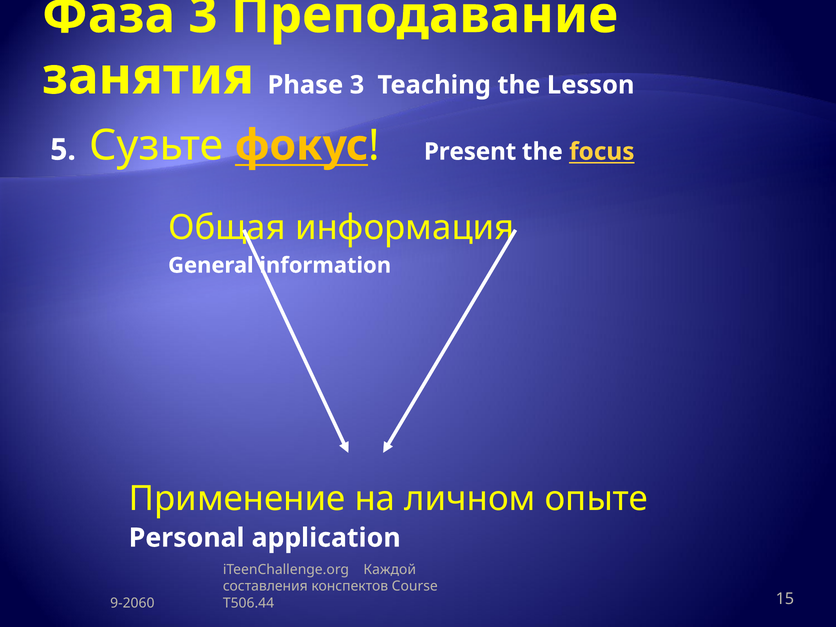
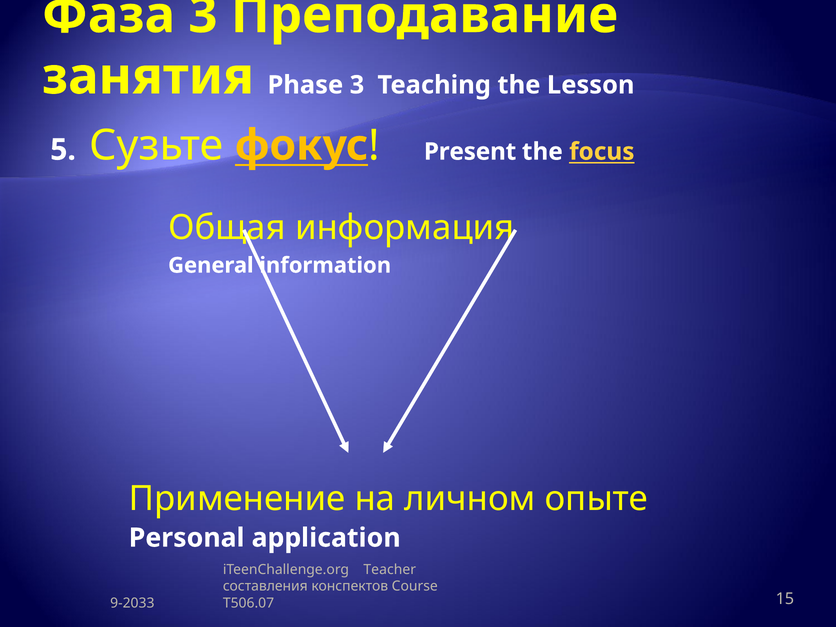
Каждой: Каждой -> Teacher
9-2060: 9-2060 -> 9-2033
T506.44: T506.44 -> T506.07
